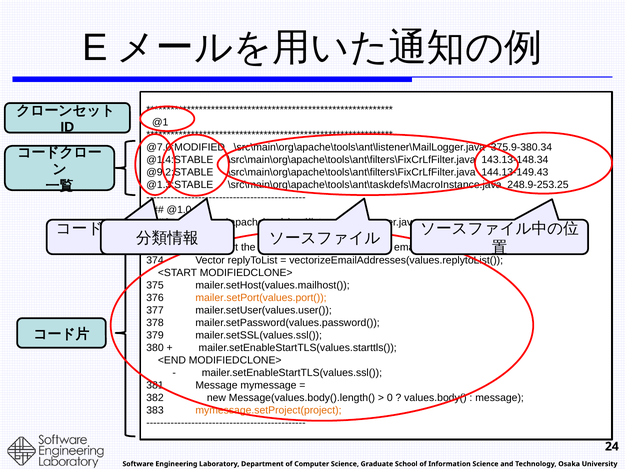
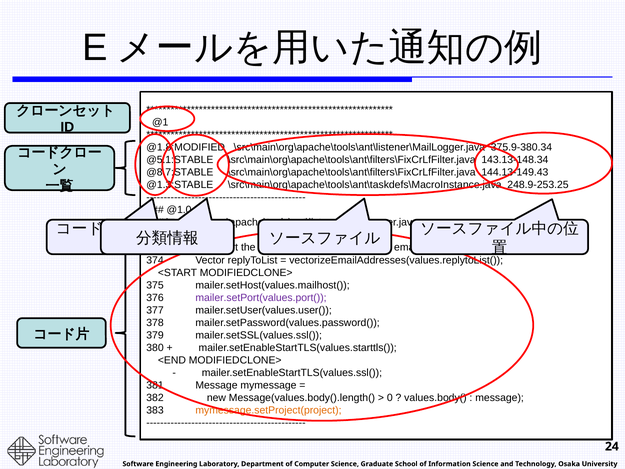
@7.0:MODIFIED: @7.0:MODIFIED -> @1.8:MODIFIED
@1.4:STABLE: @1.4:STABLE -> @5.1:STABLE
@9.2:STABLE: @9.2:STABLE -> @8.7:STABLE
mailer.setPort(values.port( colour: orange -> purple
